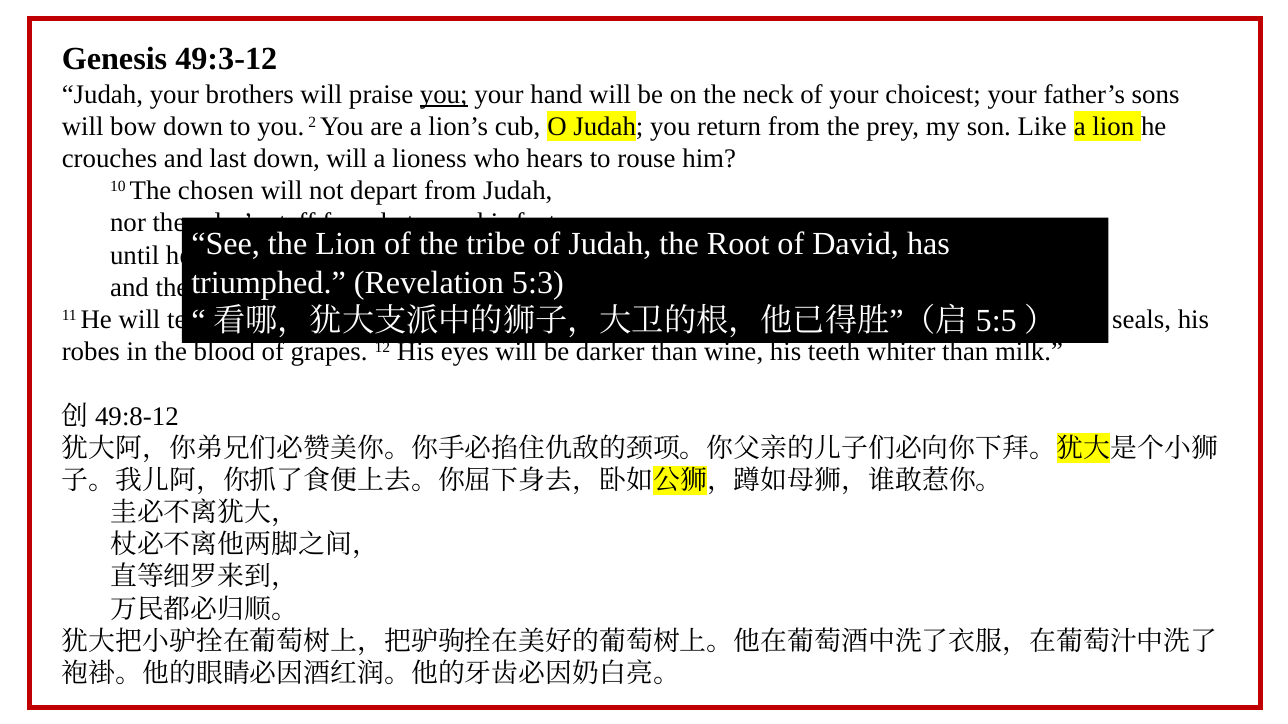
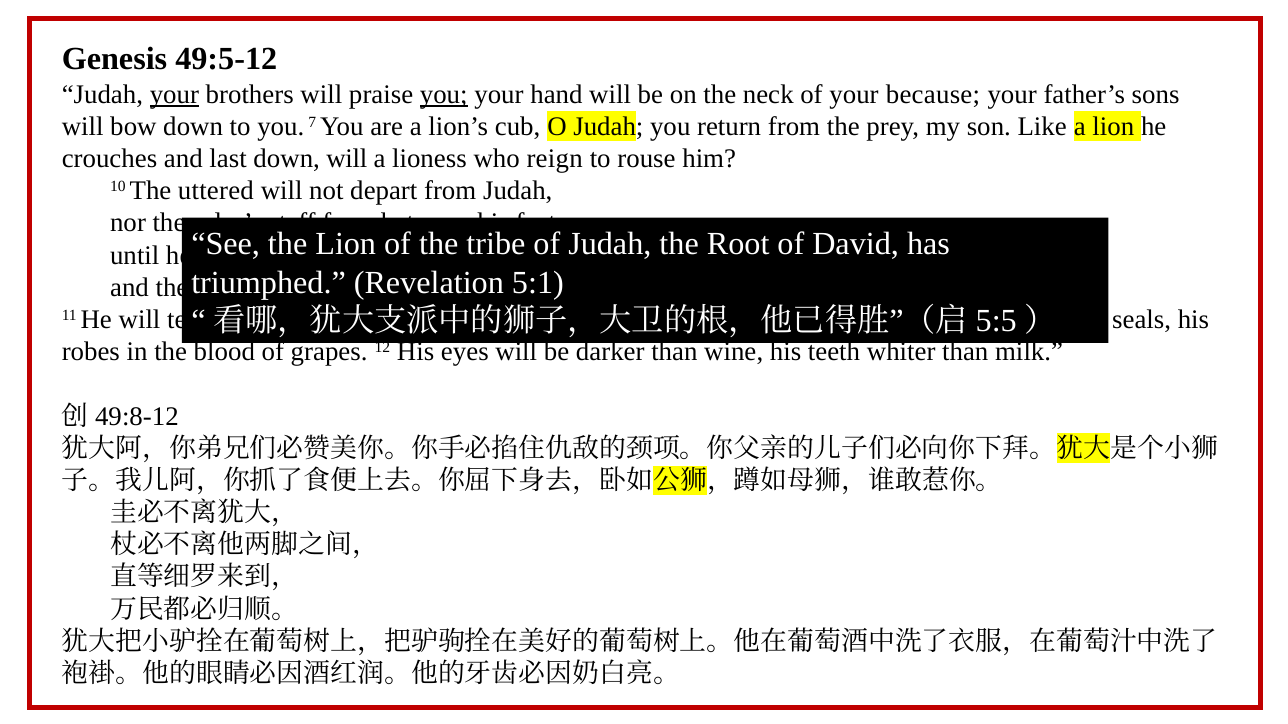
49:3-12: 49:3-12 -> 49:5-12
your at (174, 94) underline: none -> present
your choicest: choicest -> because
2: 2 -> 7
hears: hears -> reign
chosen: chosen -> uttered
5:3: 5:3 -> 5:1
